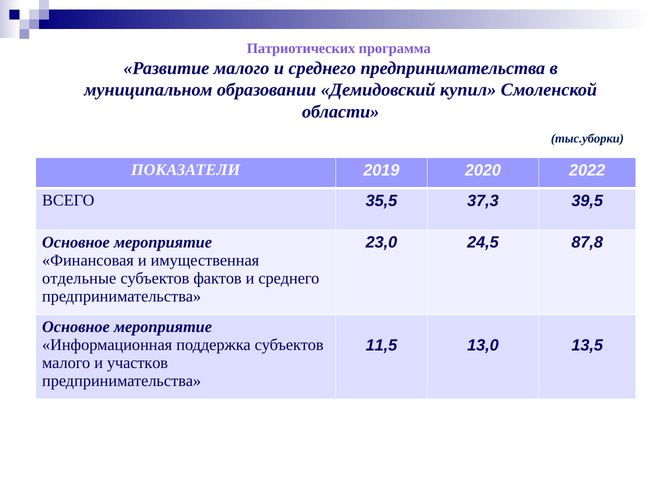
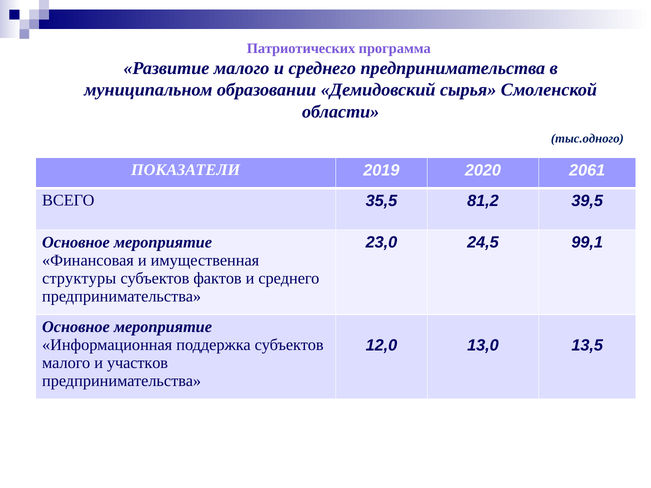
купил: купил -> сырья
тыс.уборки: тыс.уборки -> тыс.одного
2022: 2022 -> 2061
37,3: 37,3 -> 81,2
87,8: 87,8 -> 99,1
отдельные: отдельные -> структуры
11,5: 11,5 -> 12,0
